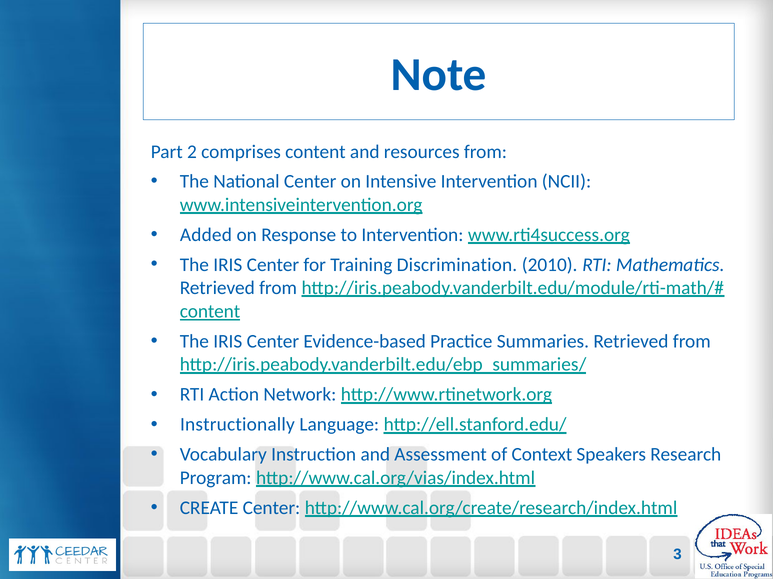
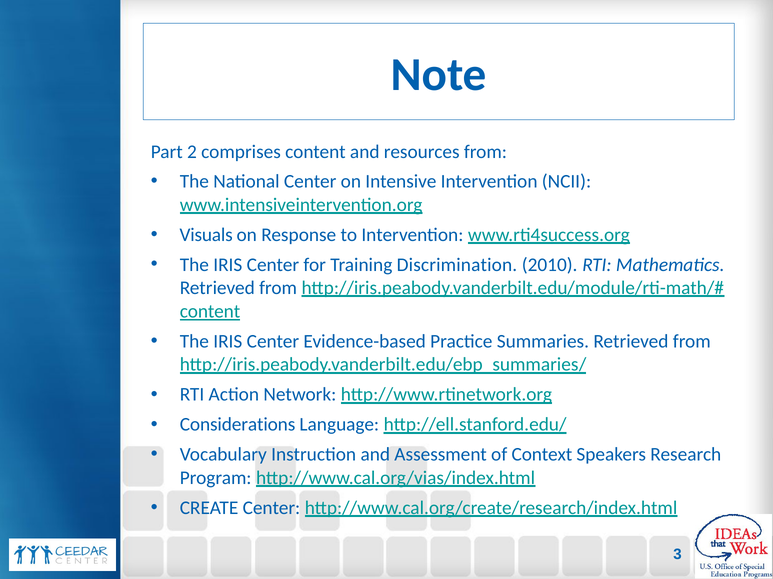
Added: Added -> Visuals
Instructionally: Instructionally -> Considerations
